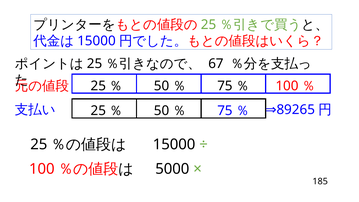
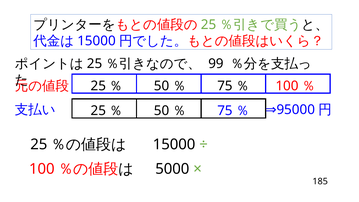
67: 67 -> 99
89265: 89265 -> 95000
